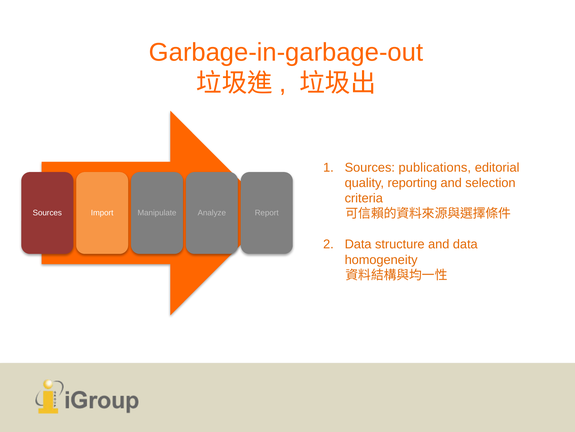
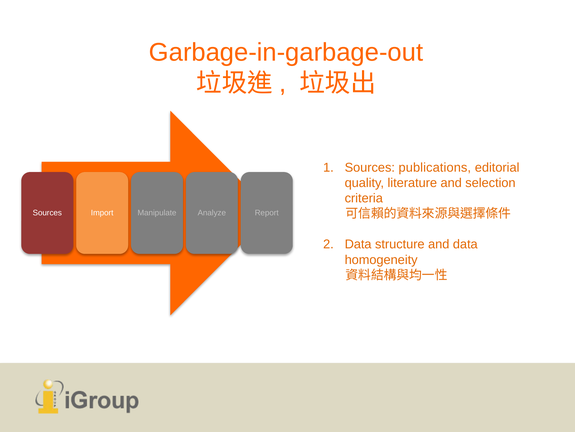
reporting: reporting -> literature
